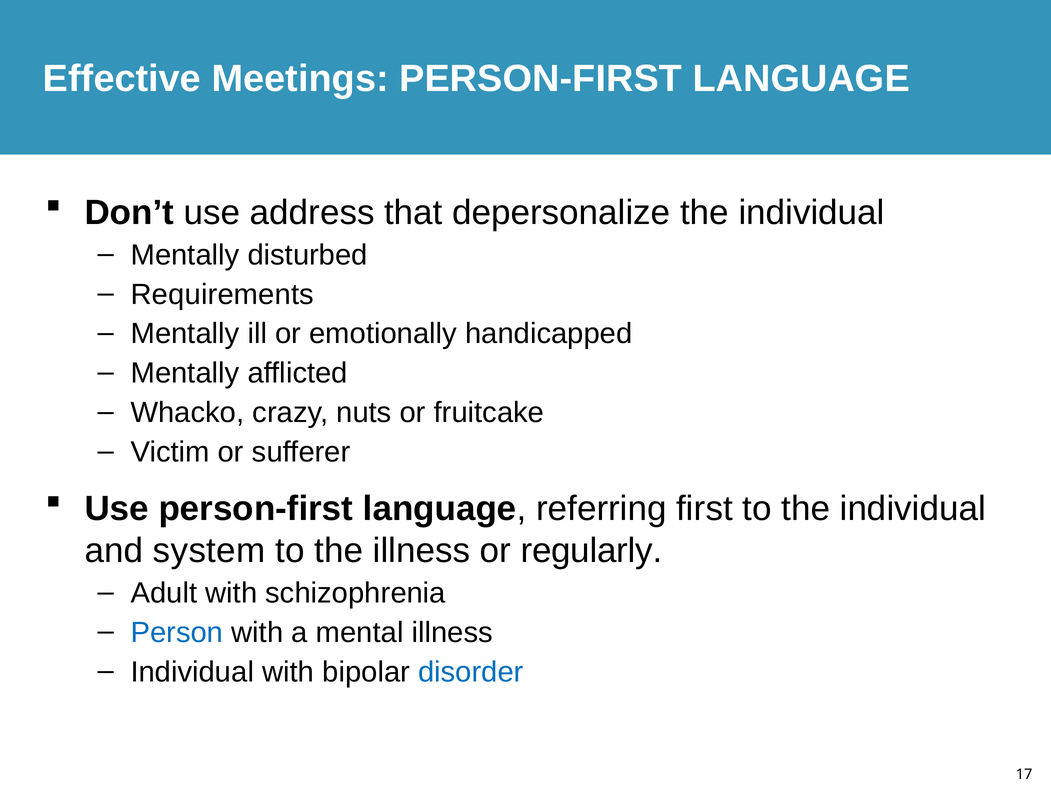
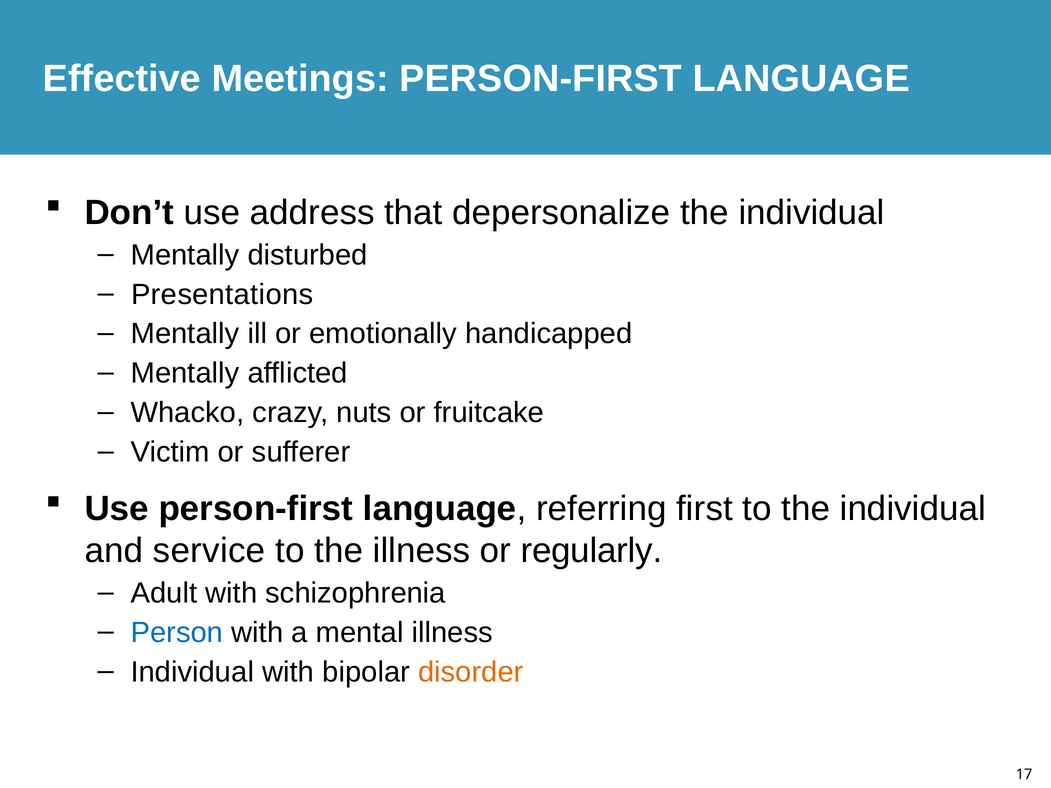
Requirements: Requirements -> Presentations
system: system -> service
disorder colour: blue -> orange
